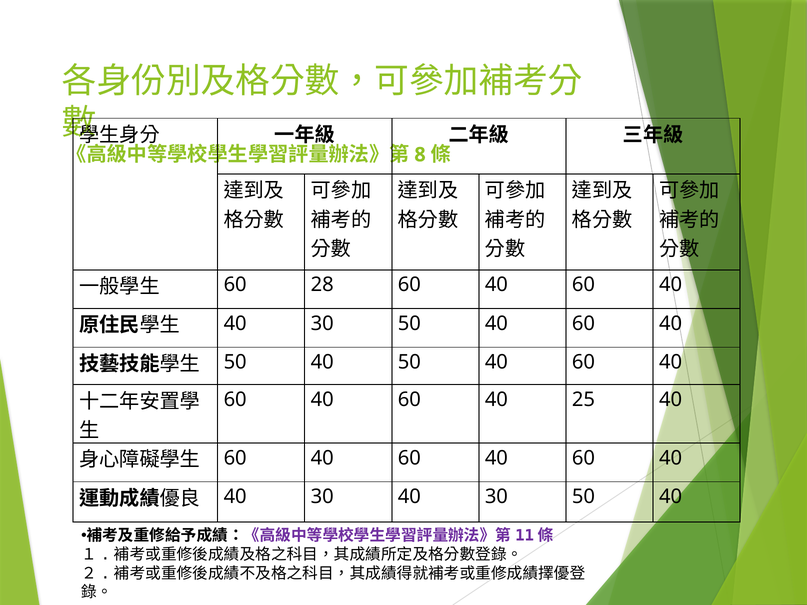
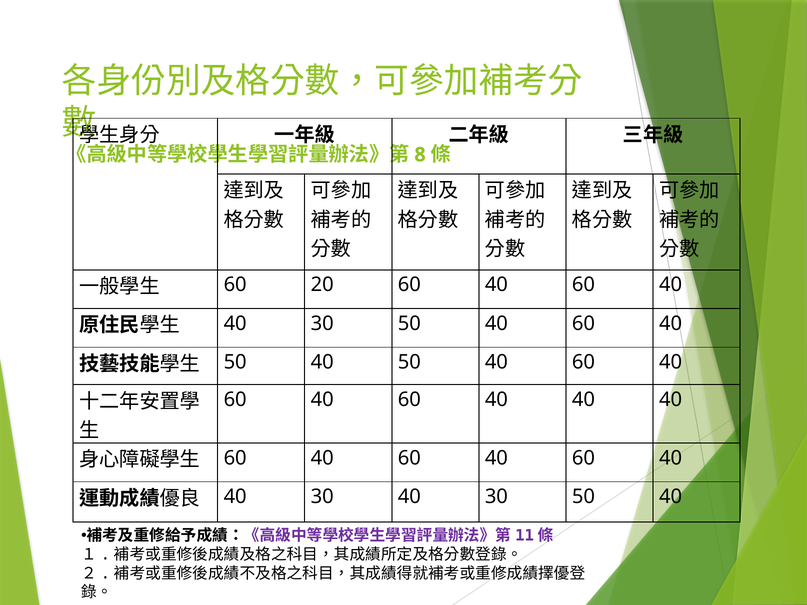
28: 28 -> 20
60 40 25: 25 -> 40
